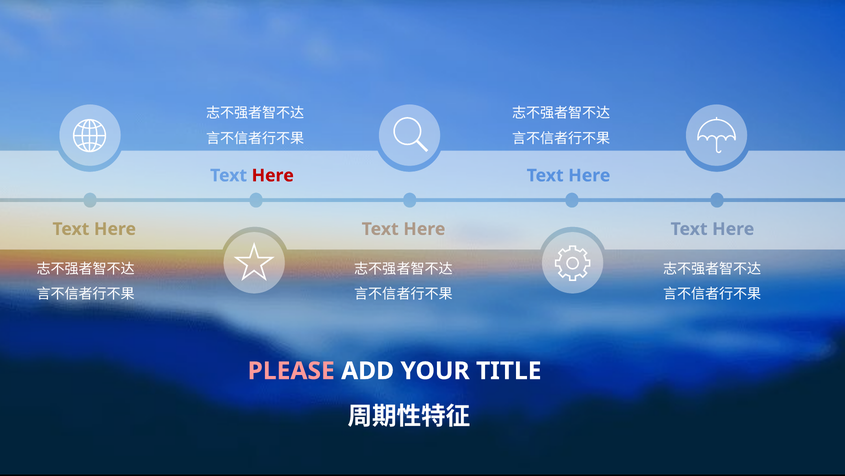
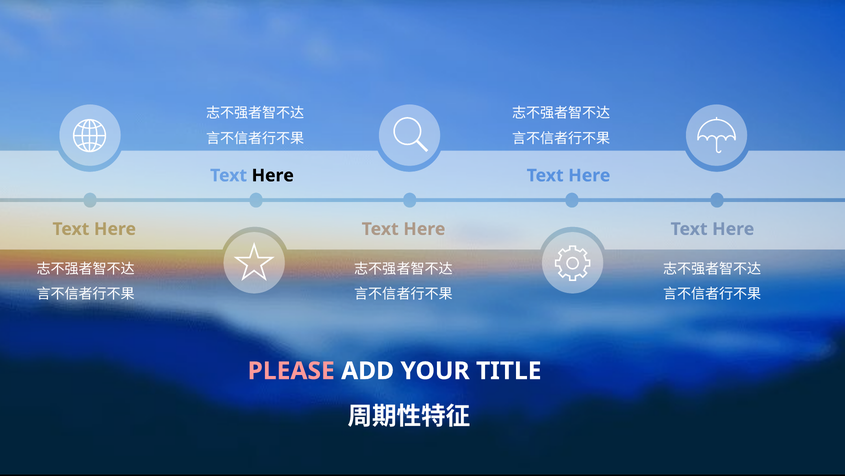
Here at (273, 175) colour: red -> black
